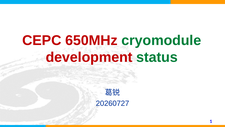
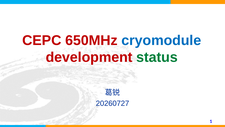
cryomodule colour: green -> blue
